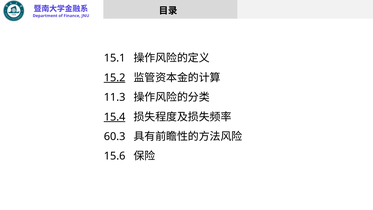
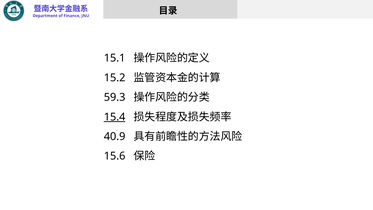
15.2 underline: present -> none
11.3: 11.3 -> 59.3
60.3: 60.3 -> 40.9
